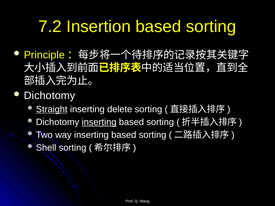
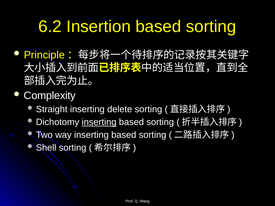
7.2: 7.2 -> 6.2
Dichotomy at (50, 96): Dichotomy -> Complexity
Straight underline: present -> none
